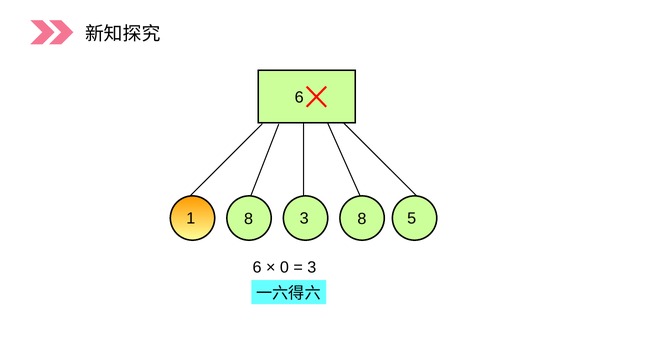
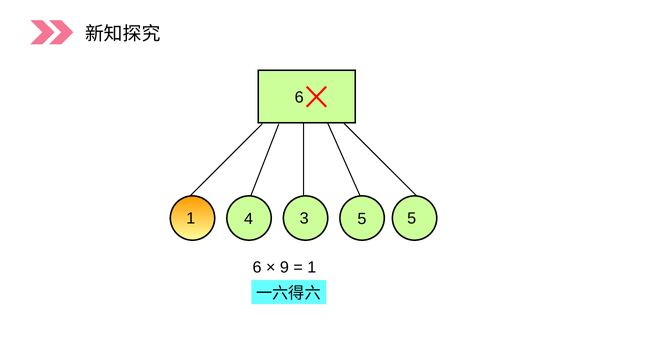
1 8: 8 -> 4
3 8: 8 -> 5
0: 0 -> 9
3 at (312, 268): 3 -> 1
